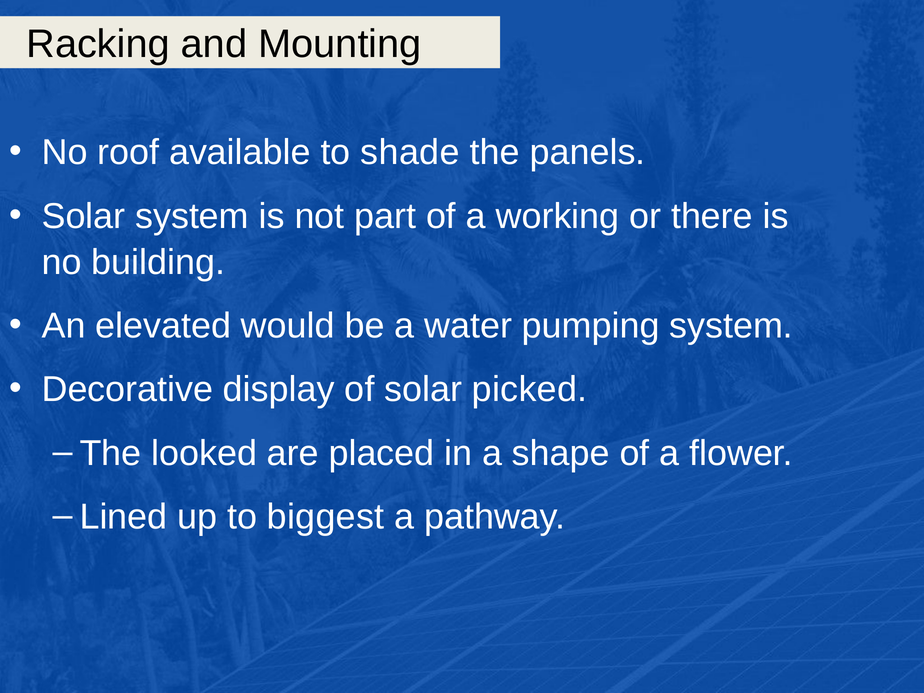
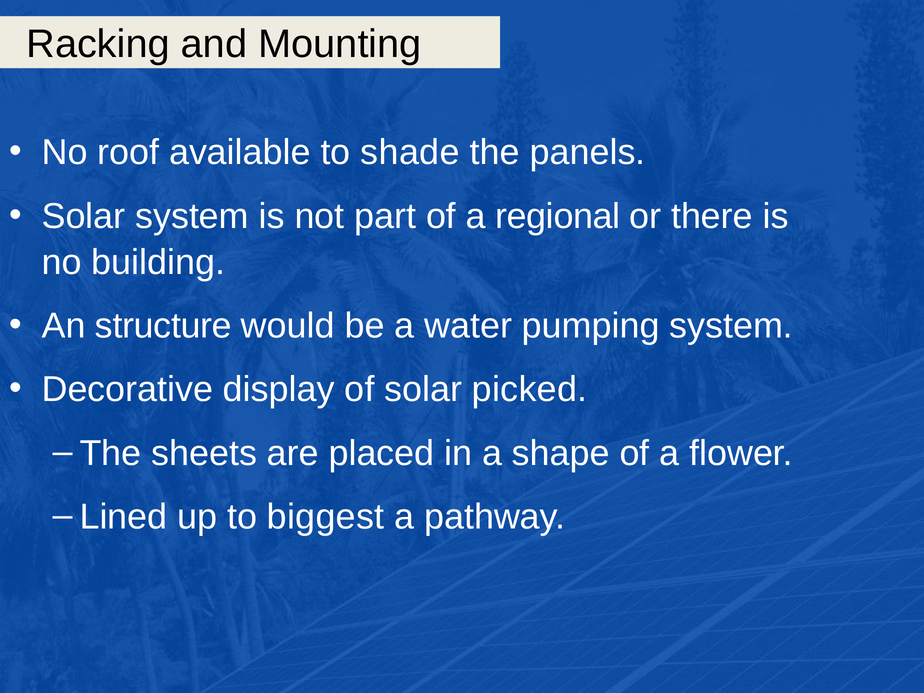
working: working -> regional
elevated: elevated -> structure
looked: looked -> sheets
